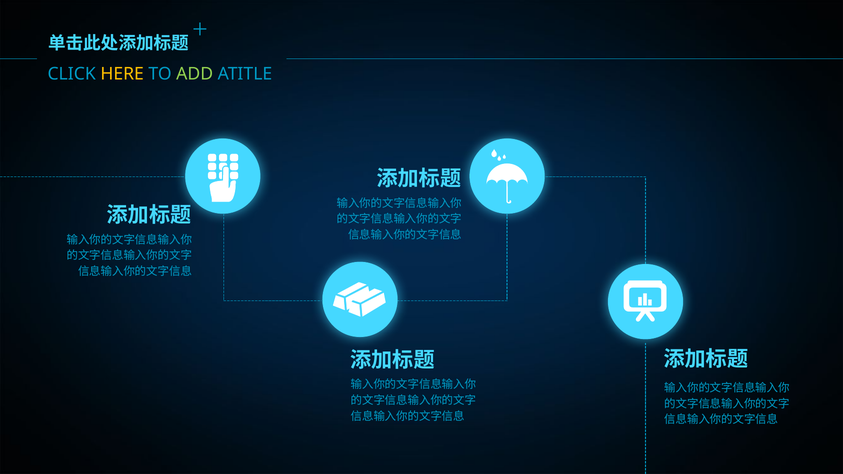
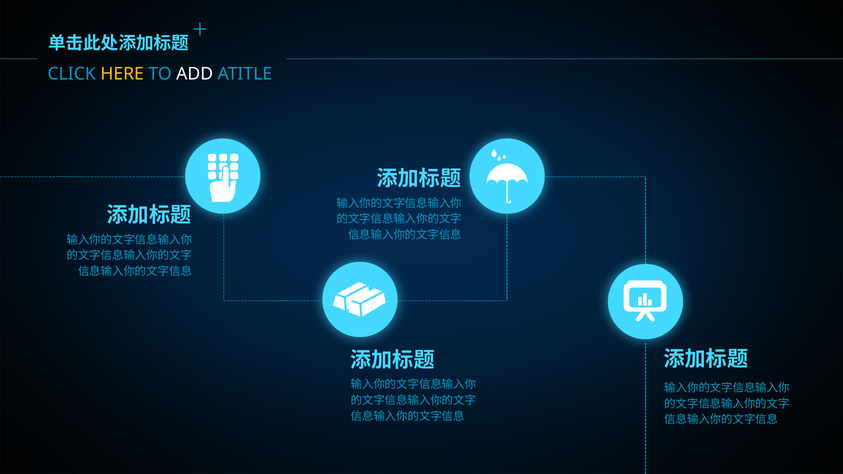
ADD colour: light green -> white
